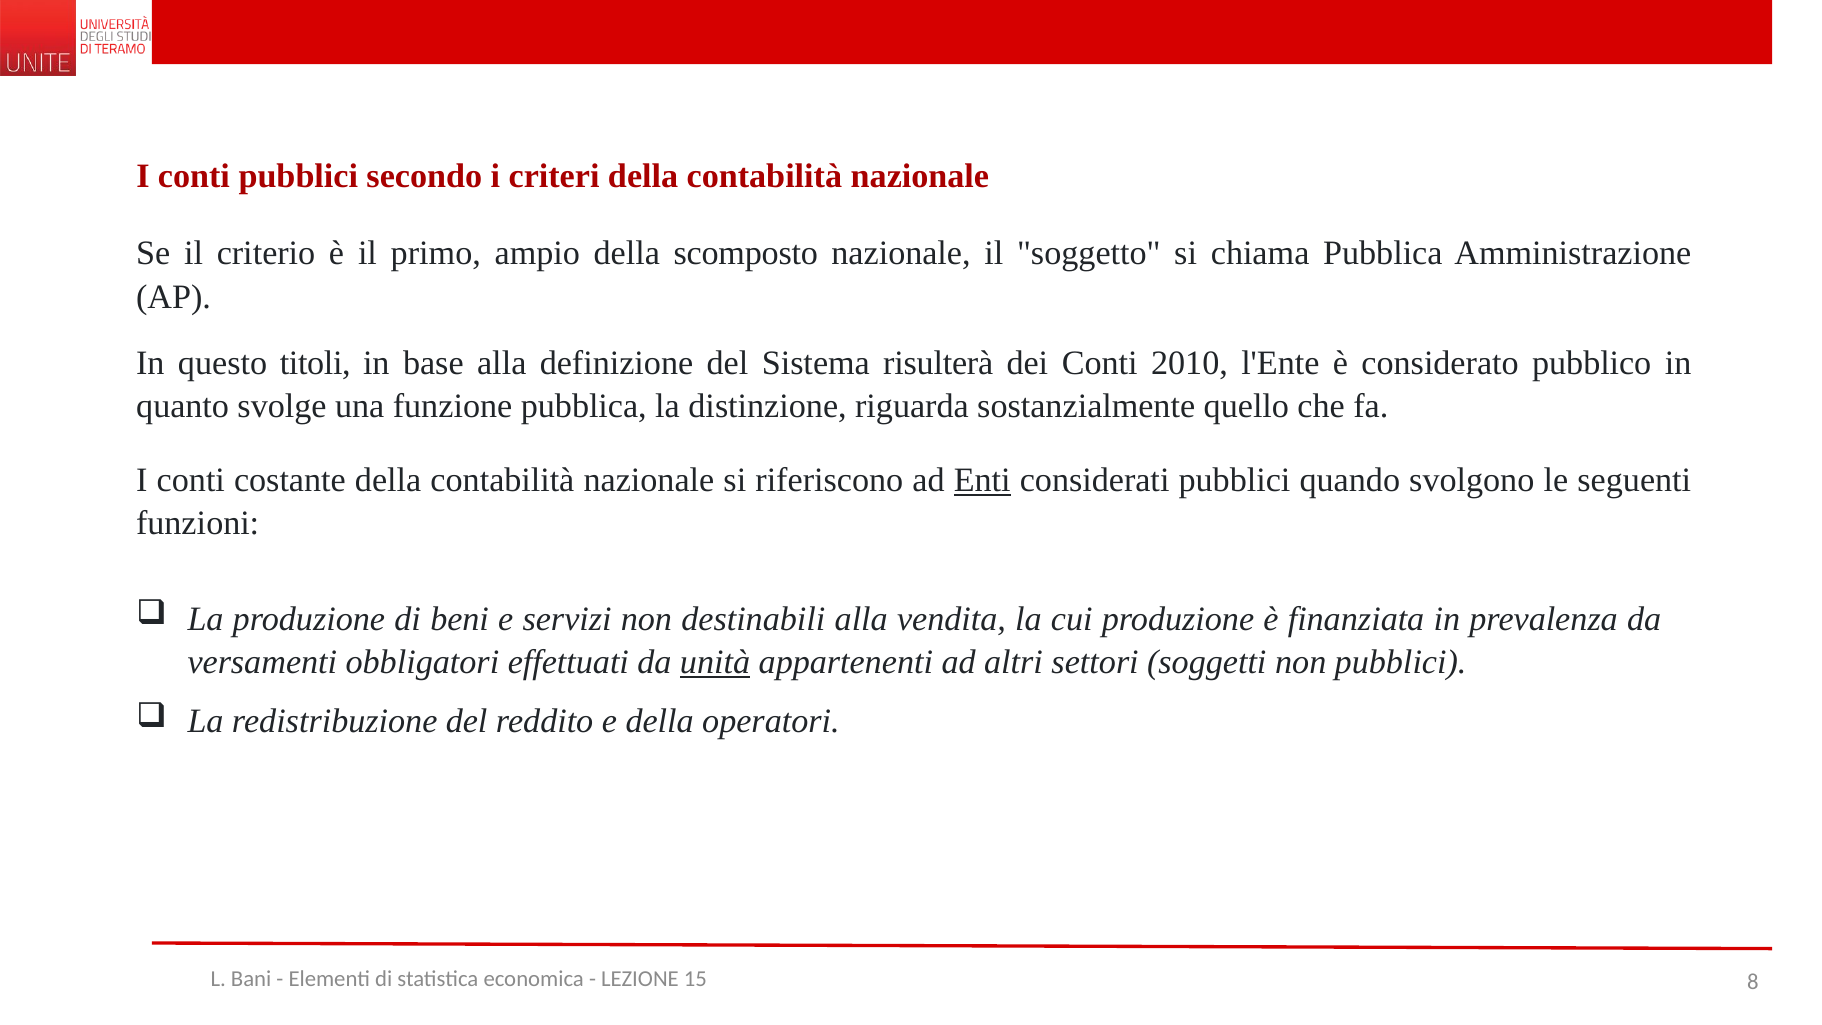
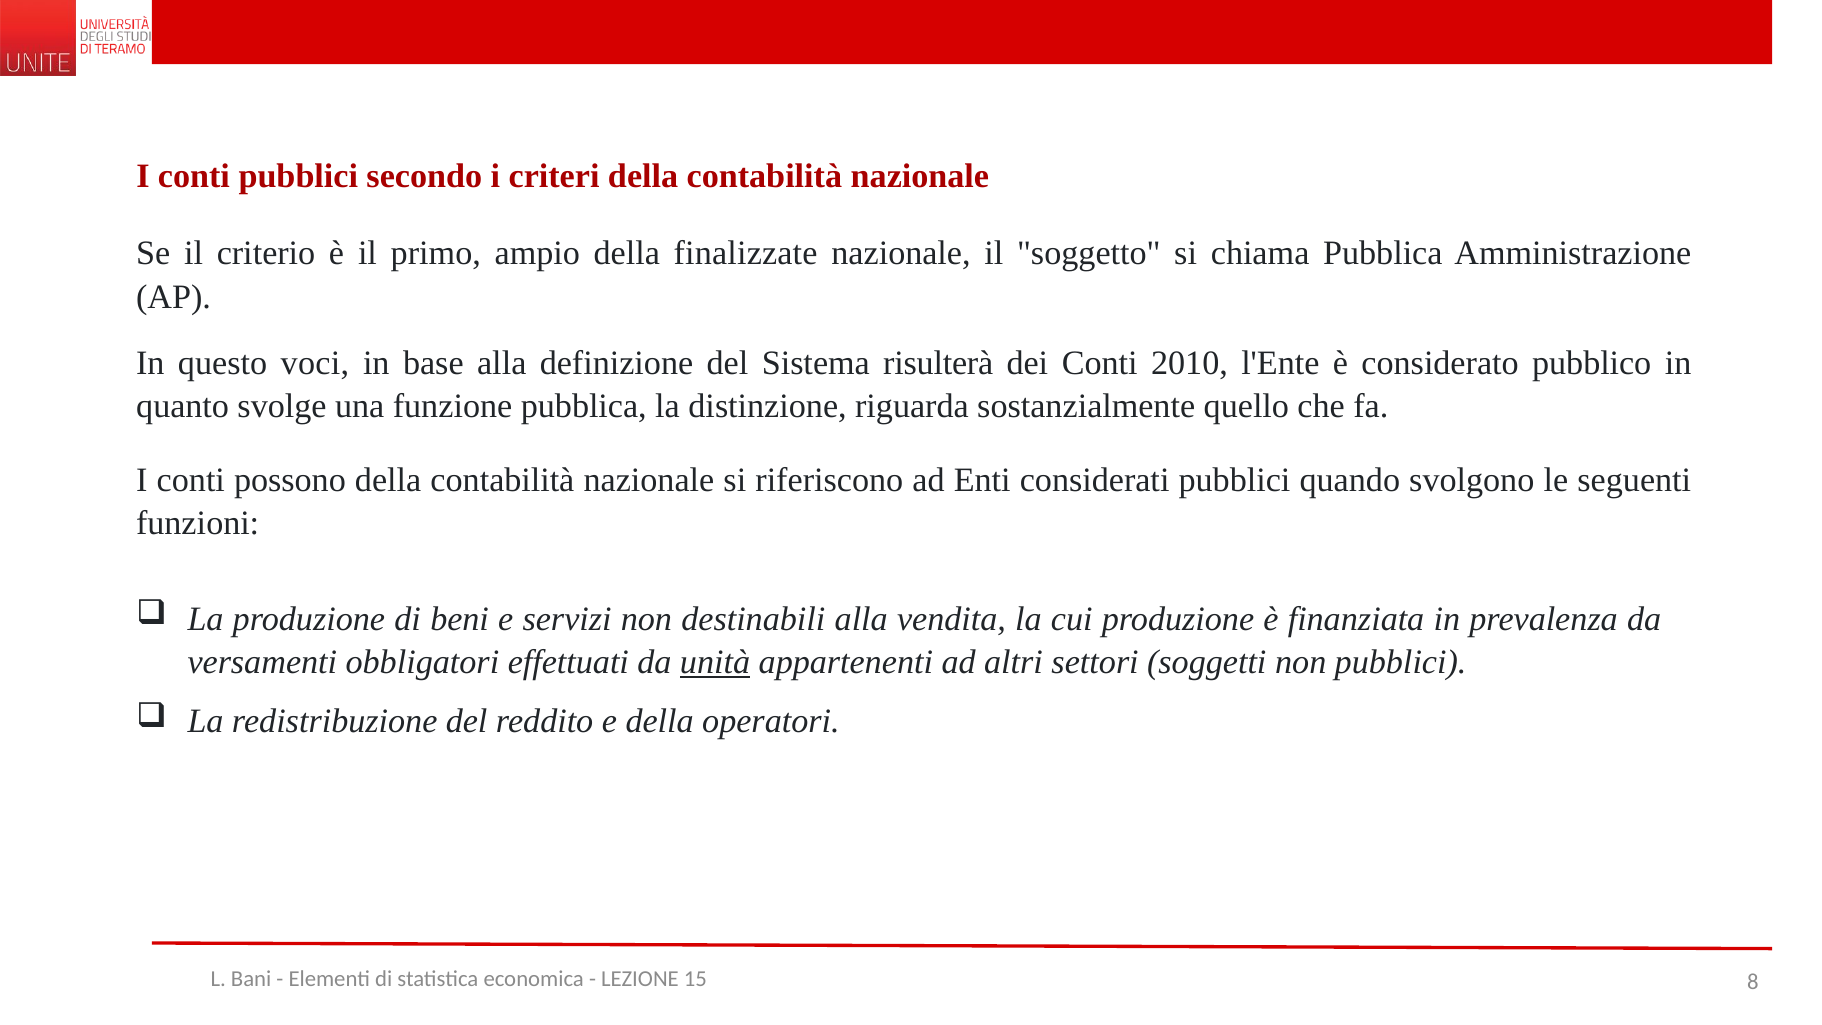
scomposto: scomposto -> finalizzate
titoli: titoli -> voci
costante: costante -> possono
Enti underline: present -> none
